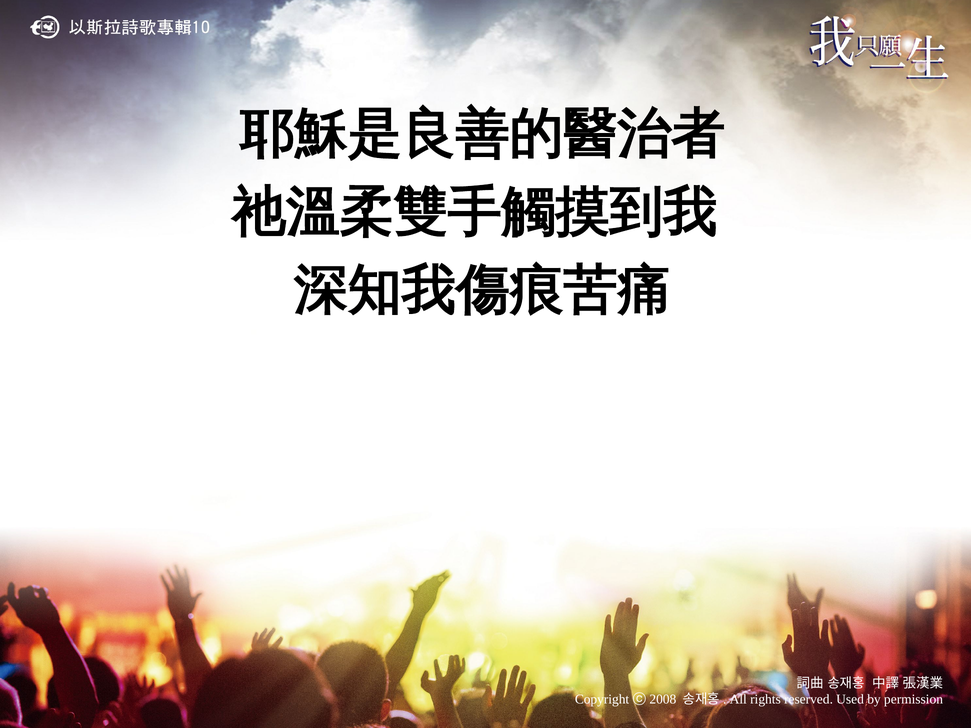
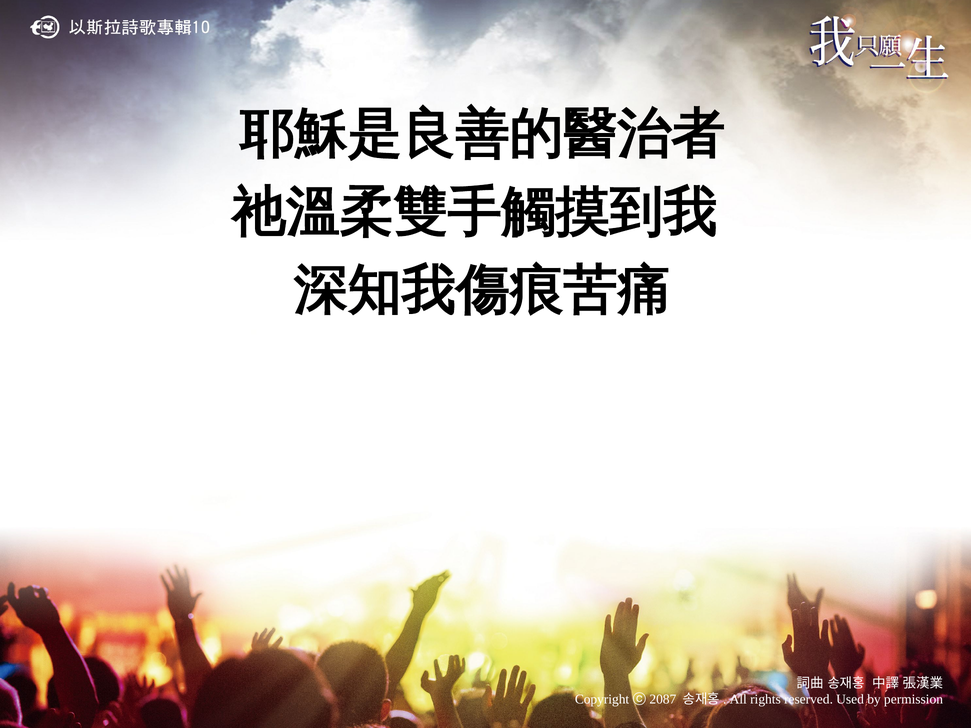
2008: 2008 -> 2087
